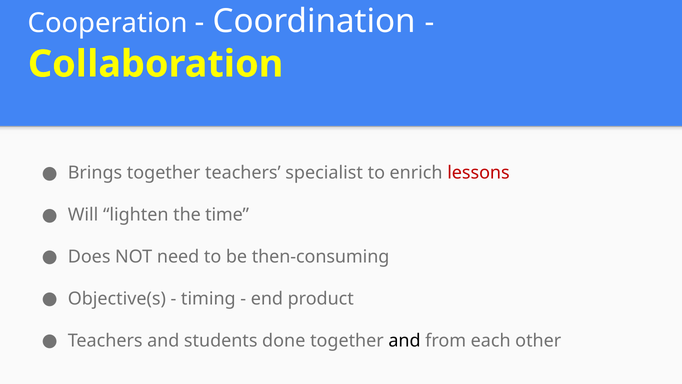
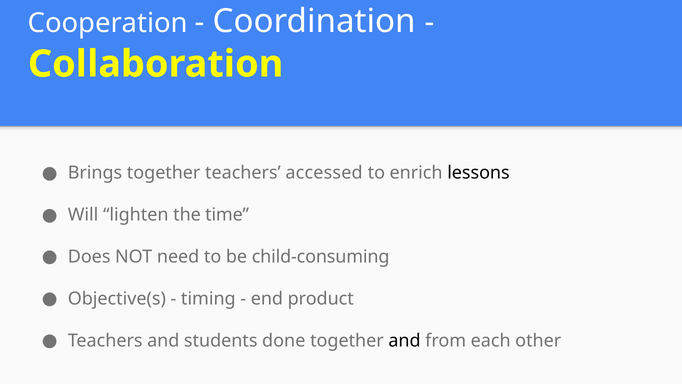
specialist: specialist -> accessed
lessons colour: red -> black
then-consuming: then-consuming -> child-consuming
